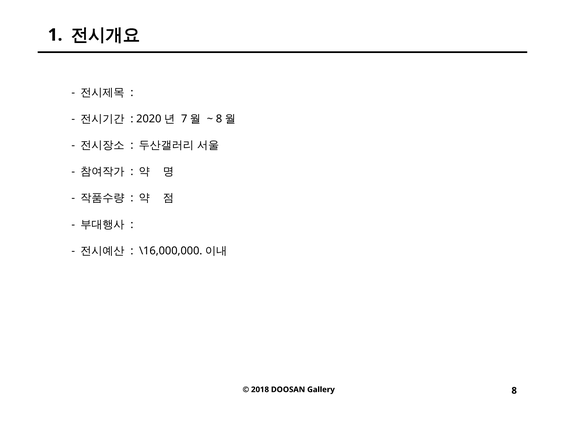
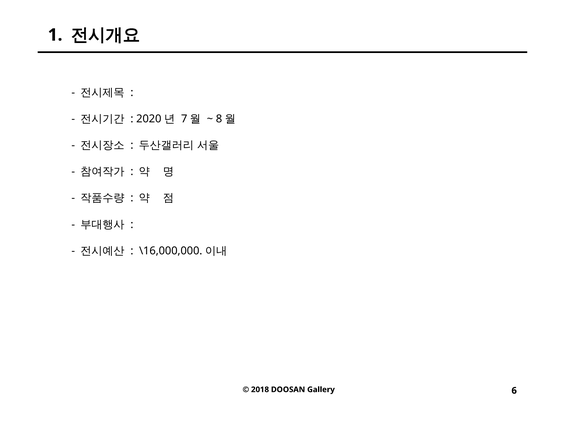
8: 8 -> 6
